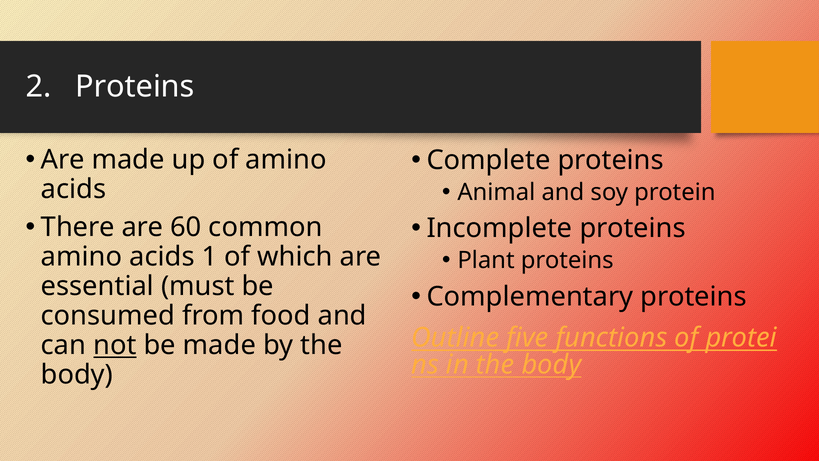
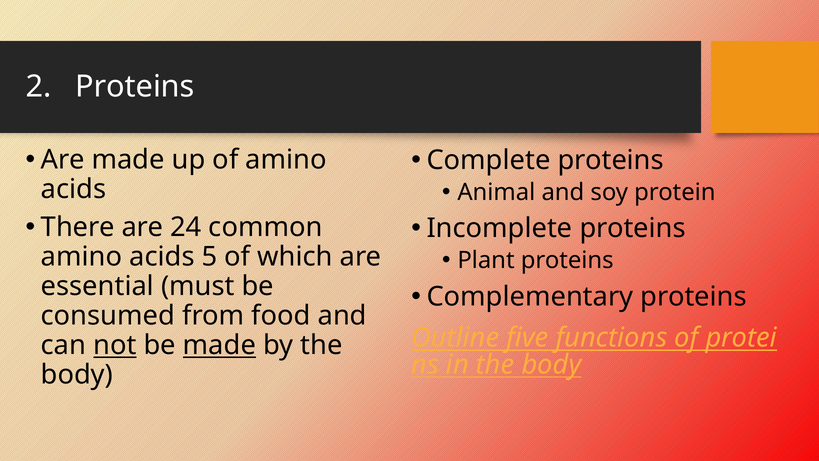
60: 60 -> 24
1: 1 -> 5
made at (219, 345) underline: none -> present
